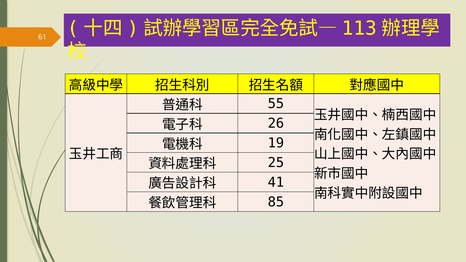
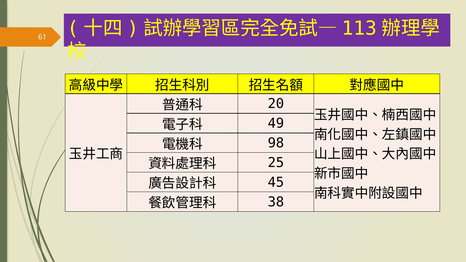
55: 55 -> 20
26: 26 -> 49
19: 19 -> 98
41: 41 -> 45
85: 85 -> 38
